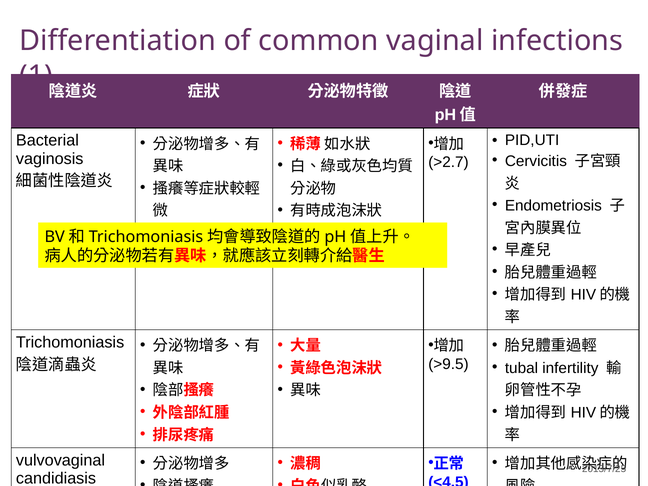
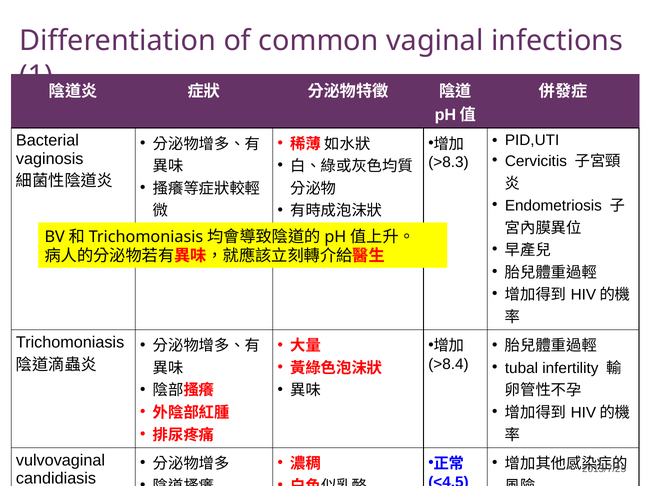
>2.7: >2.7 -> >8.3
>9.5: >9.5 -> >8.4
